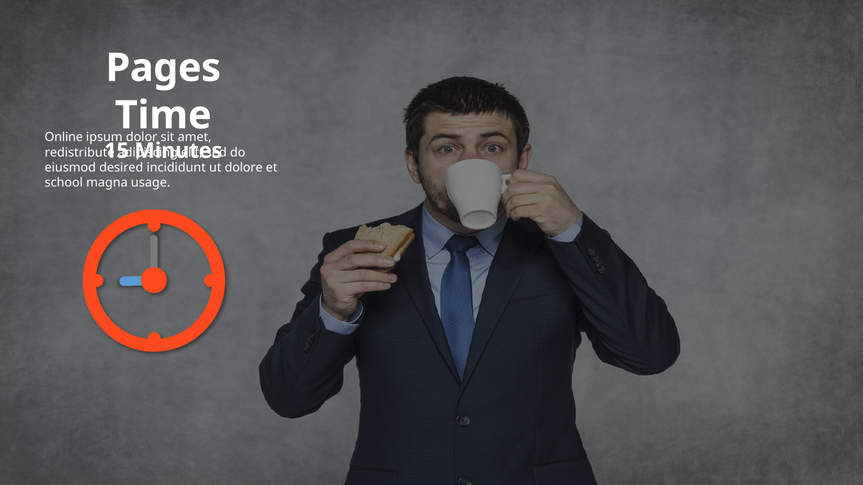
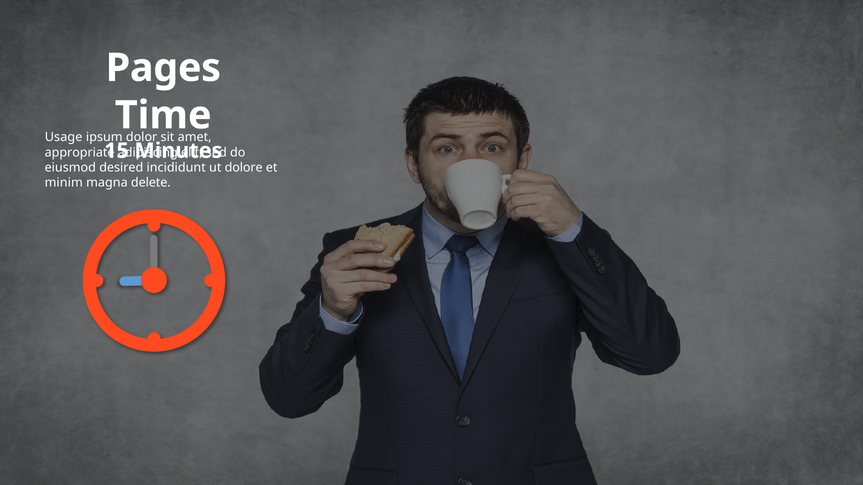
Online: Online -> Usage
redistribute: redistribute -> appropriate
school: school -> minim
usage: usage -> delete
